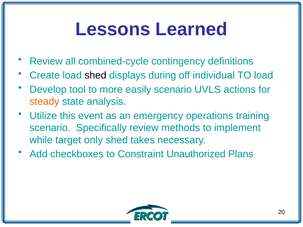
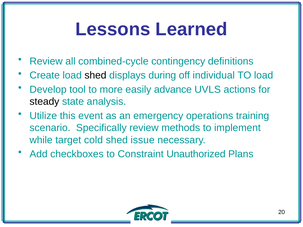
easily scenario: scenario -> advance
steady colour: orange -> black
only: only -> cold
takes: takes -> issue
